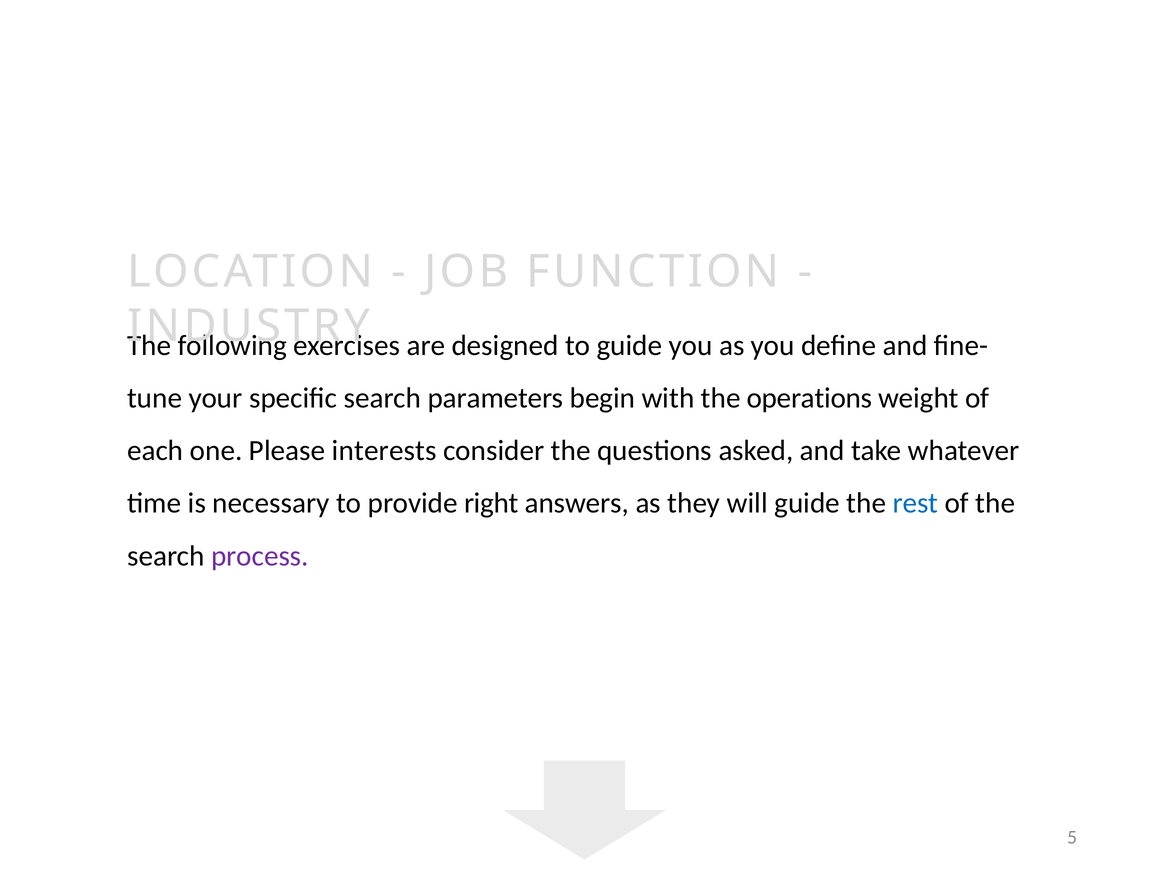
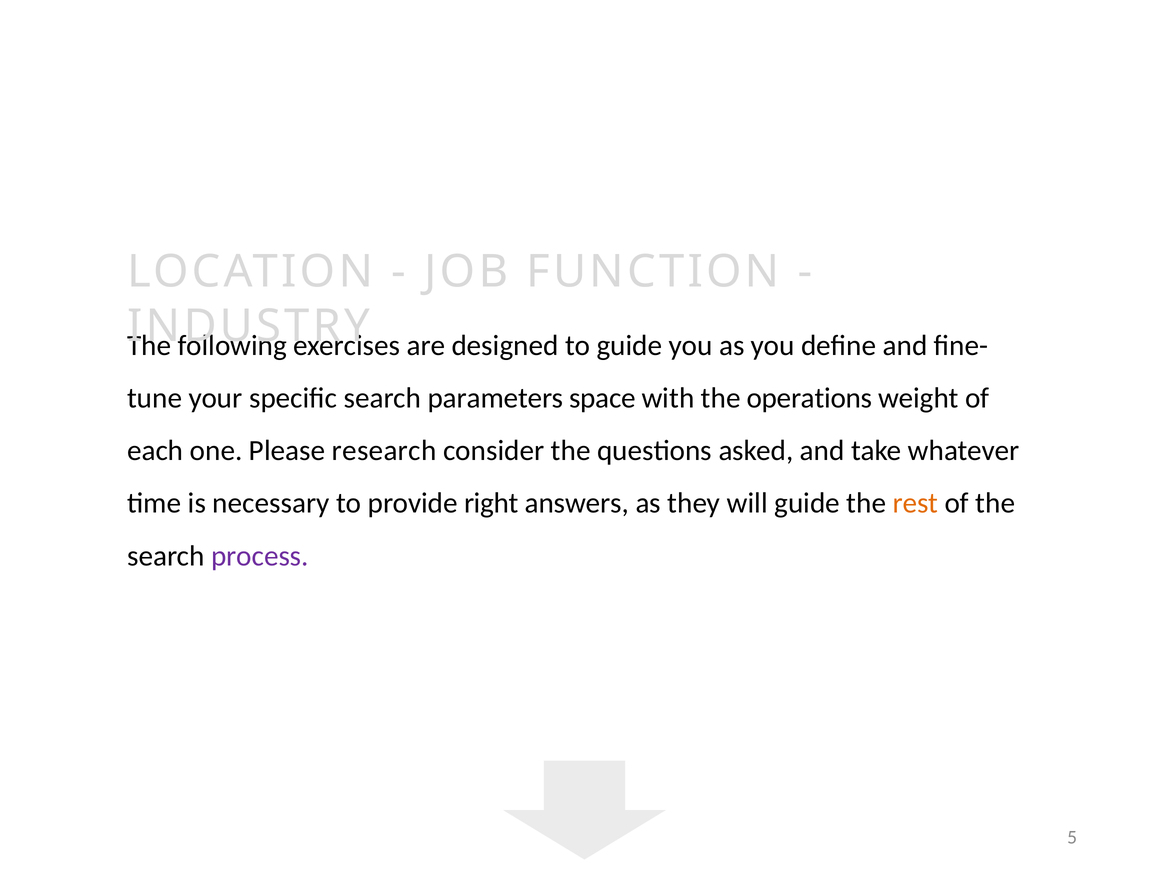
begin: begin -> space
interests: interests -> research
rest colour: blue -> orange
